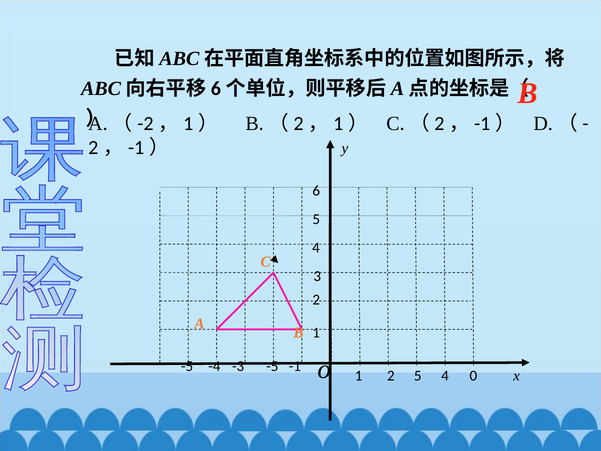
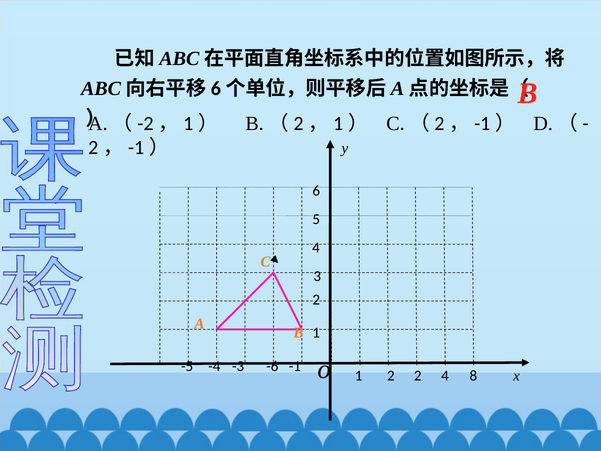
2 5: 5 -> 2
0: 0 -> 8
-5 at (272, 366): -5 -> -6
